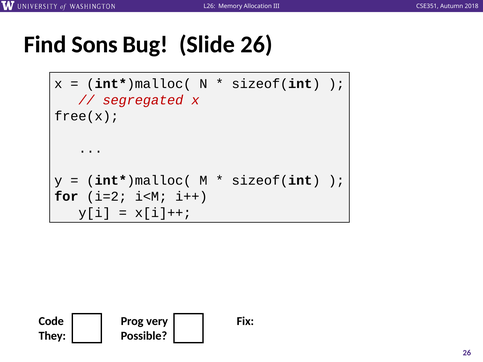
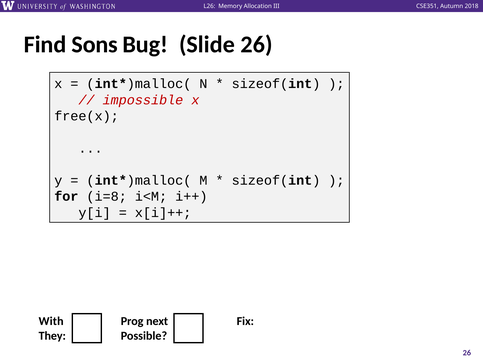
segregated: segregated -> impossible
i=2: i=2 -> i=8
Code: Code -> With
very: very -> next
